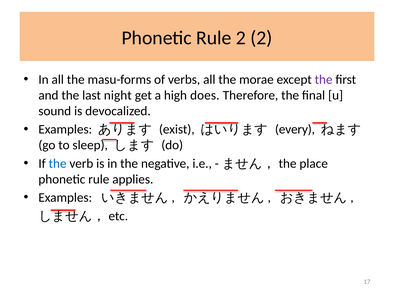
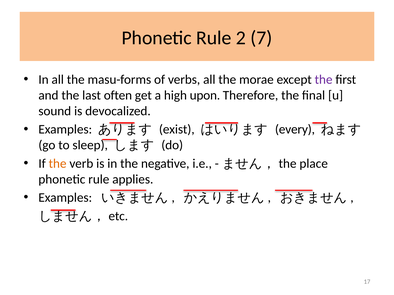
2 2: 2 -> 7
night: night -> often
does: does -> upon
the at (58, 164) colour: blue -> orange
